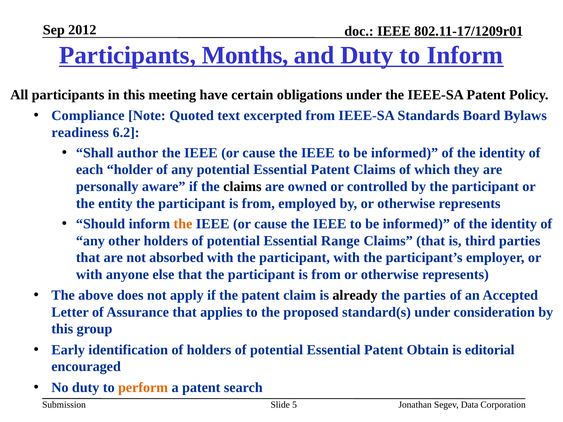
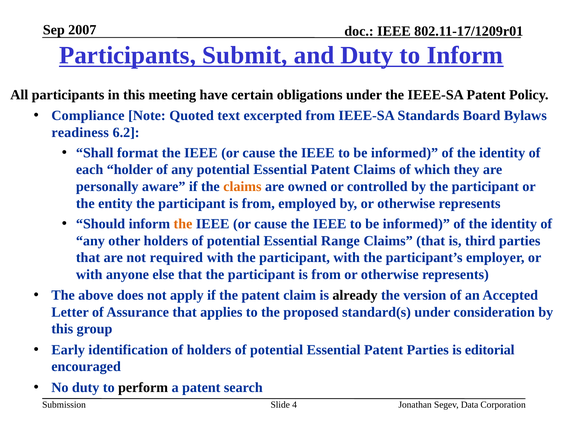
2012: 2012 -> 2007
Months: Months -> Submit
author: author -> format
claims at (242, 187) colour: black -> orange
absorbed: absorbed -> required
the parties: parties -> version
Patent Obtain: Obtain -> Parties
perform colour: orange -> black
5: 5 -> 4
